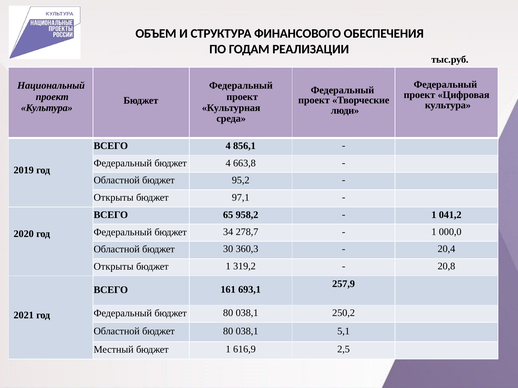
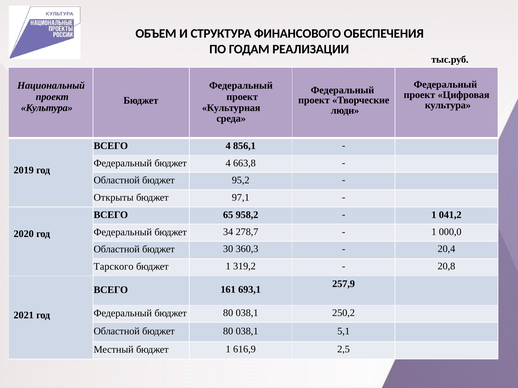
Открыты at (114, 267): Открыты -> Тарского
